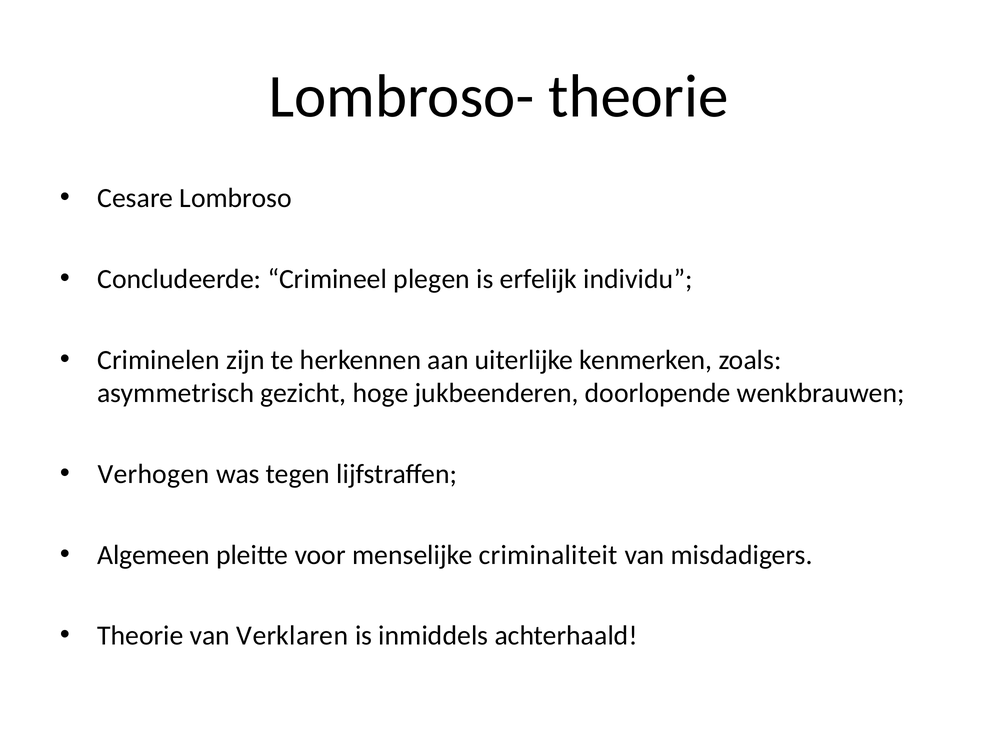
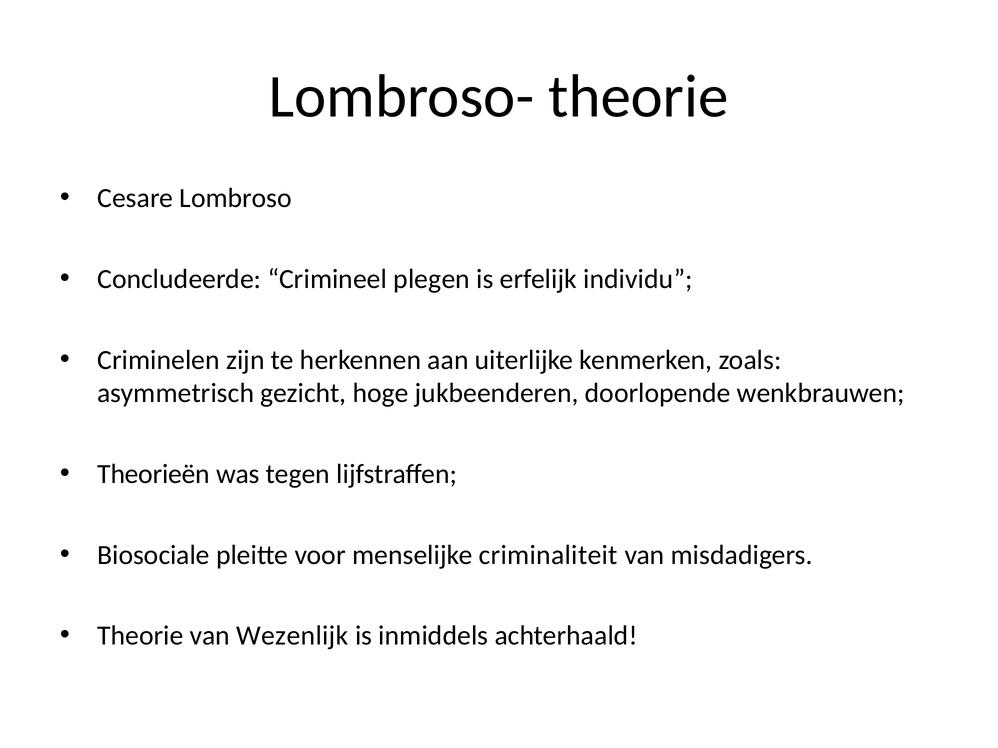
Verhogen: Verhogen -> Theorieën
Algemeen: Algemeen -> Biosociale
Verklaren: Verklaren -> Wezenlijk
